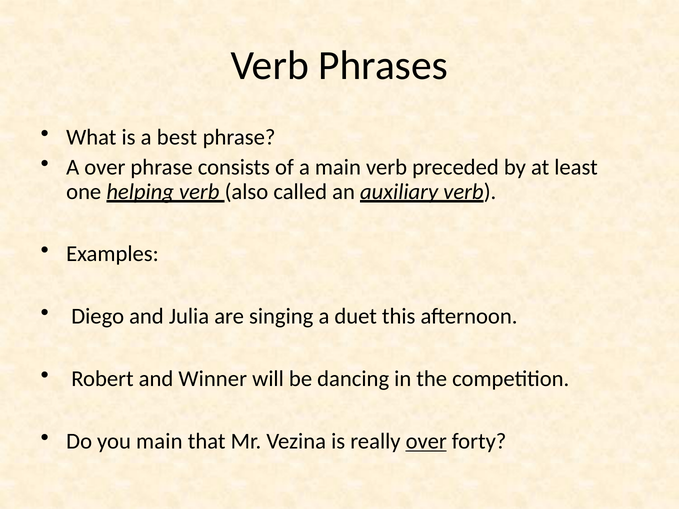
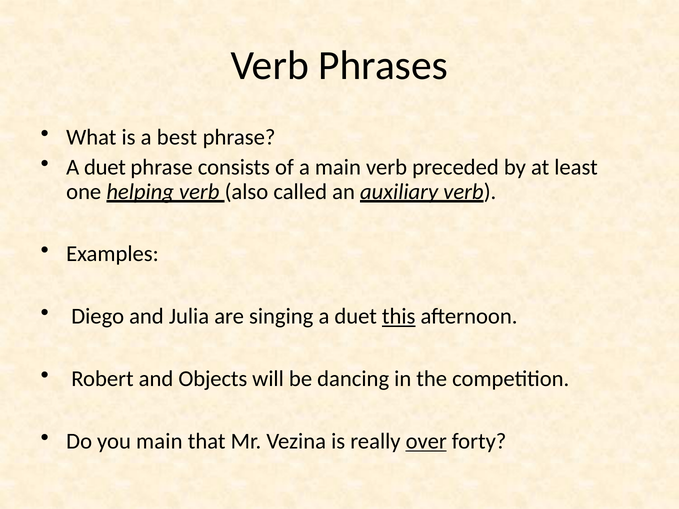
over at (105, 167): over -> duet
this underline: none -> present
Winner: Winner -> Objects
